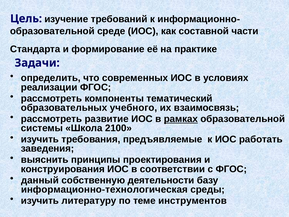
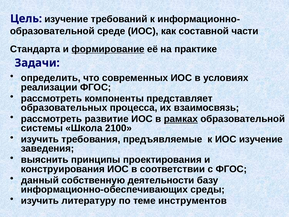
формирование underline: none -> present
тематический: тематический -> представляет
учебного: учебного -> процесса
ИОС работать: работать -> изучение
информационно-технологическая: информационно-технологическая -> информационно-обеспечивающих
